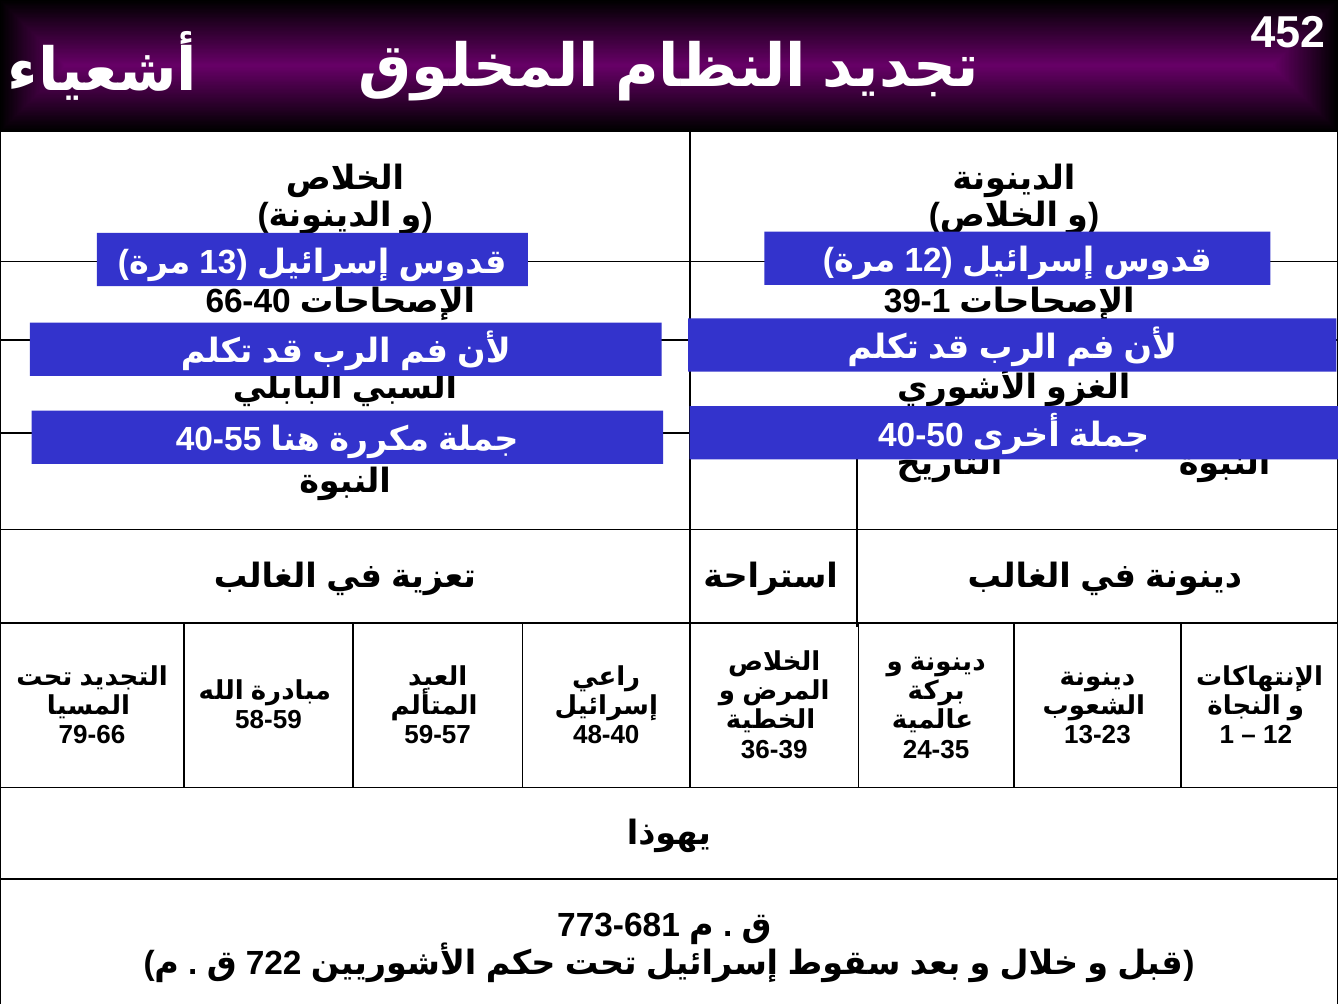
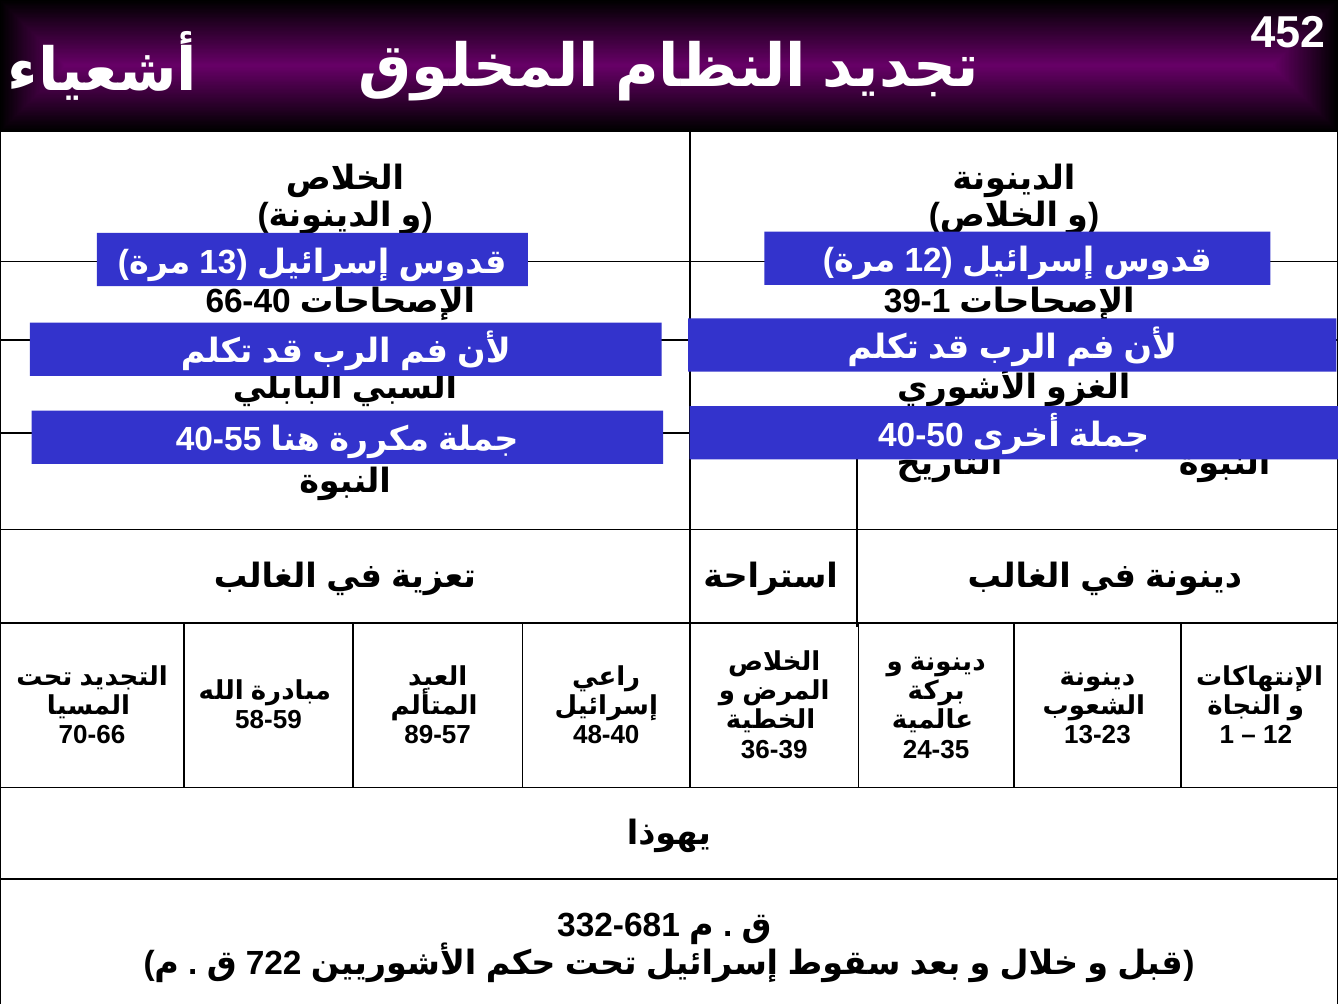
79-66: 79-66 -> 70-66
59-57: 59-57 -> 89-57
773-681: 773-681 -> 332-681
